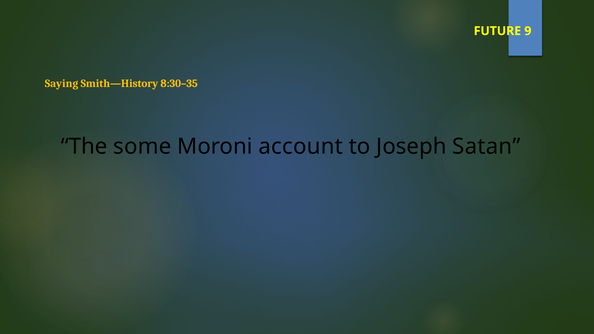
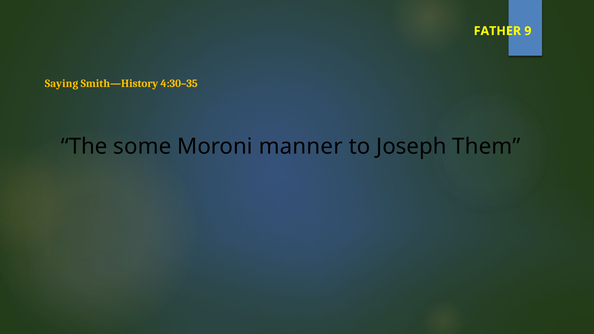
FUTURE: FUTURE -> FATHER
8:30–35: 8:30–35 -> 4:30–35
account: account -> manner
Satan: Satan -> Them
